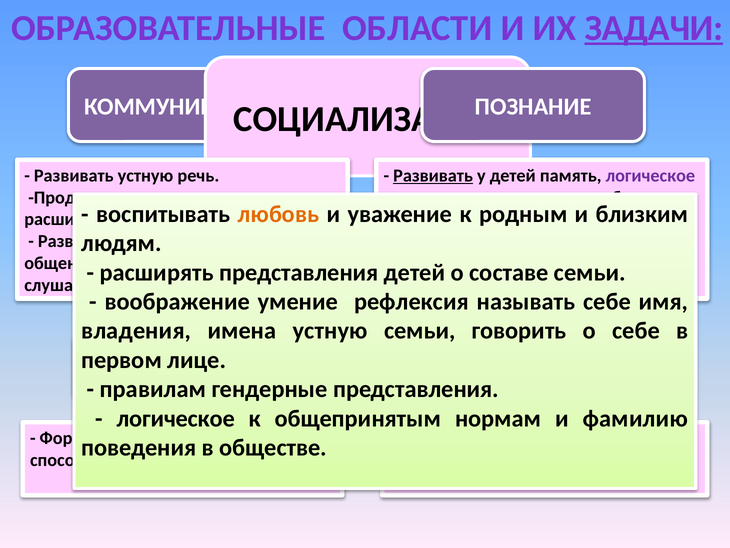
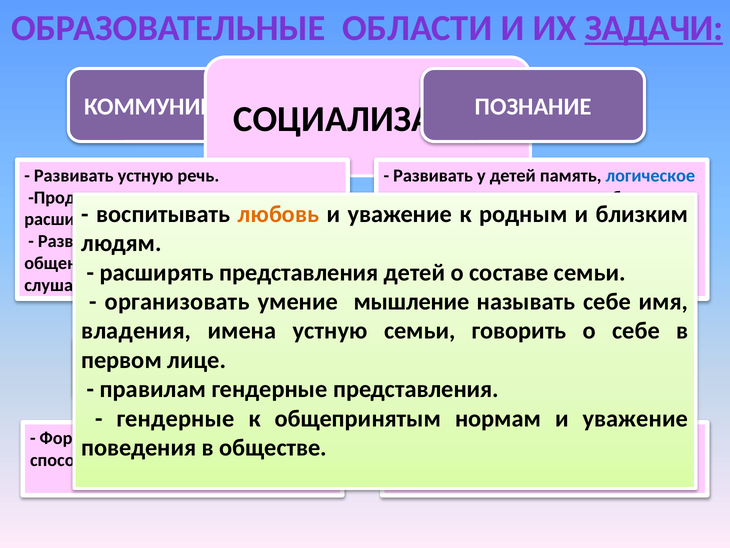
Развивать at (433, 175) underline: present -> none
логическое at (650, 175) colour: purple -> blue
воображение at (177, 301): воображение -> организовать
умение рефлексия: рефлексия -> мышление
логическое at (176, 418): логическое -> гендерные
нормам и фамилию: фамилию -> уважение
